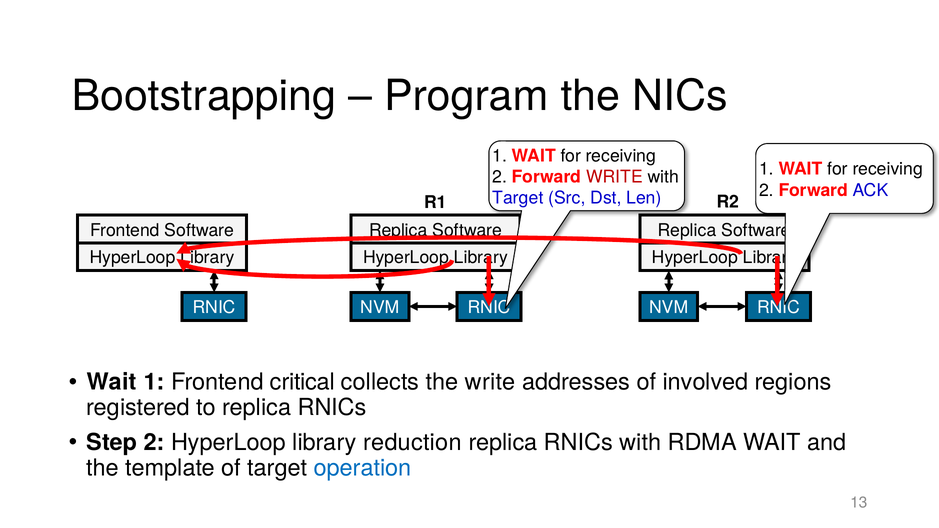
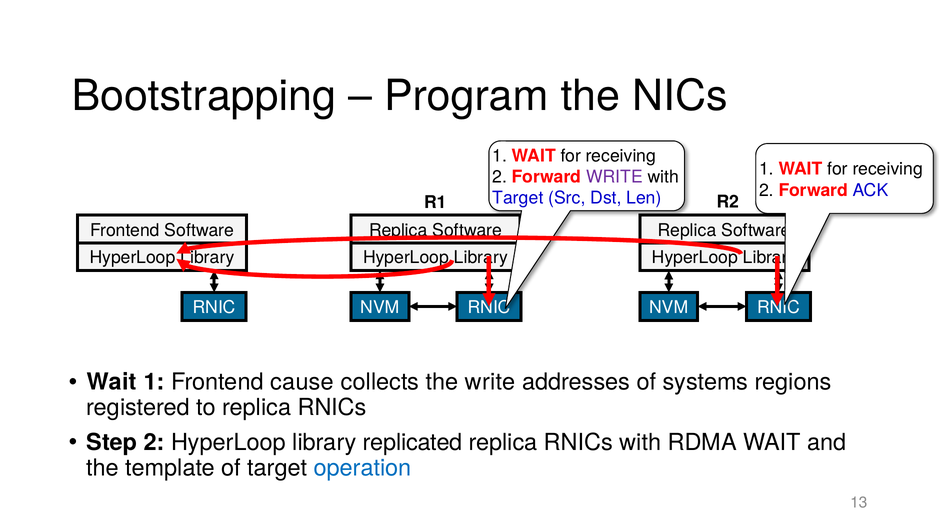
WRITE at (614, 177) colour: red -> purple
critical: critical -> cause
involved: involved -> systems
reduction: reduction -> replicated
